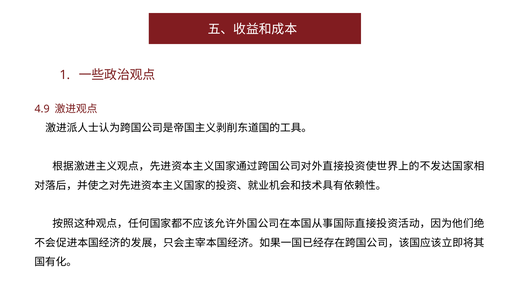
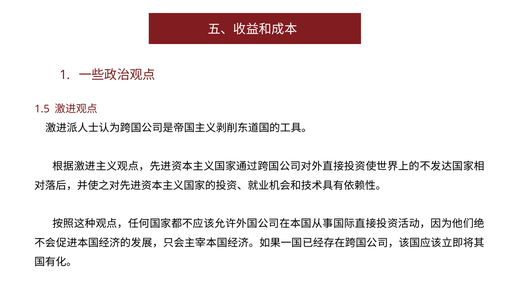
4.9: 4.9 -> 1.5
